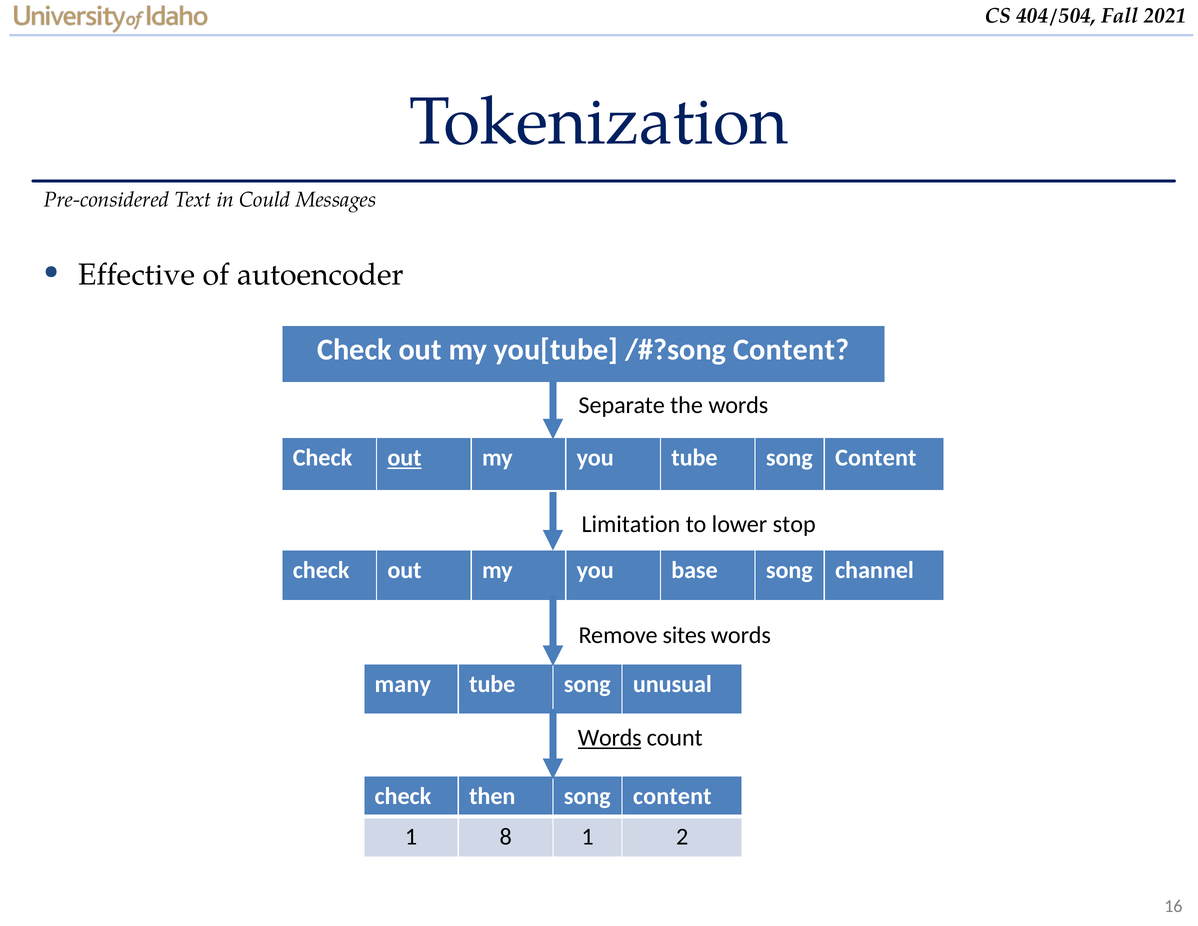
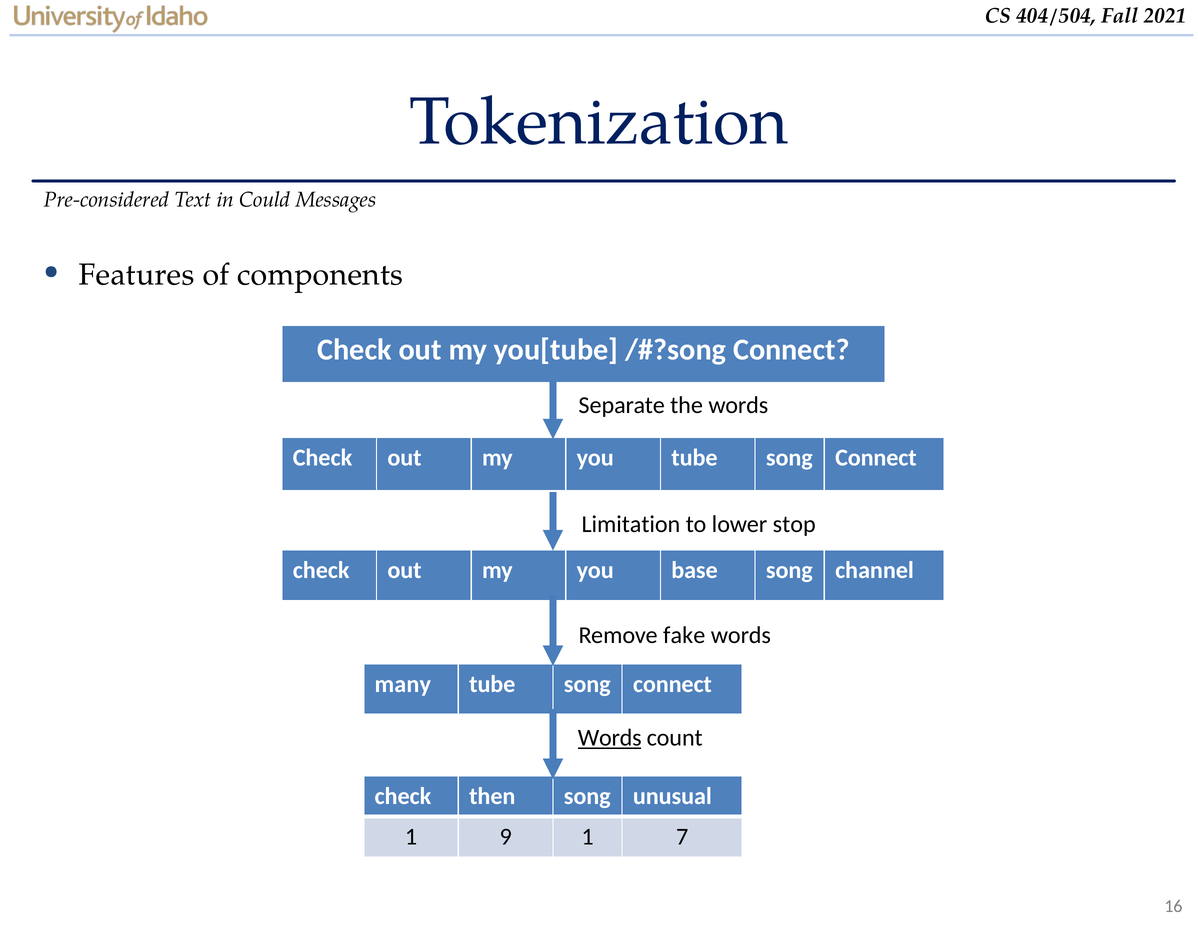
Effective: Effective -> Features
autoencoder: autoencoder -> components
Content at (791, 349): Content -> Connect
out at (405, 458) underline: present -> none
you tube song Content: Content -> Connect
sites: sites -> fake
unusual at (672, 684): unusual -> connect
content at (672, 796): content -> unusual
8: 8 -> 9
2: 2 -> 7
